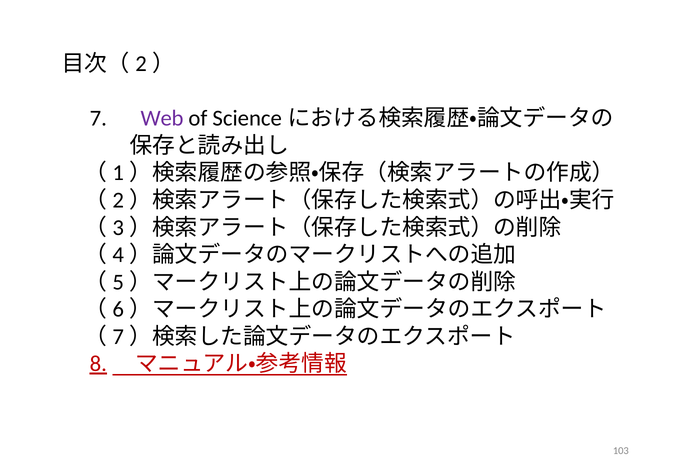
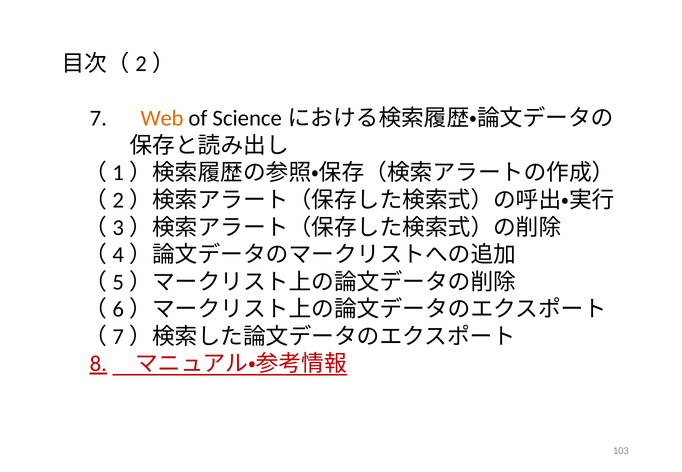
Web colour: purple -> orange
